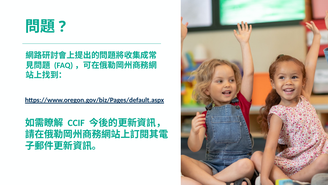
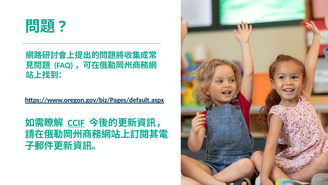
CCIF underline: none -> present
